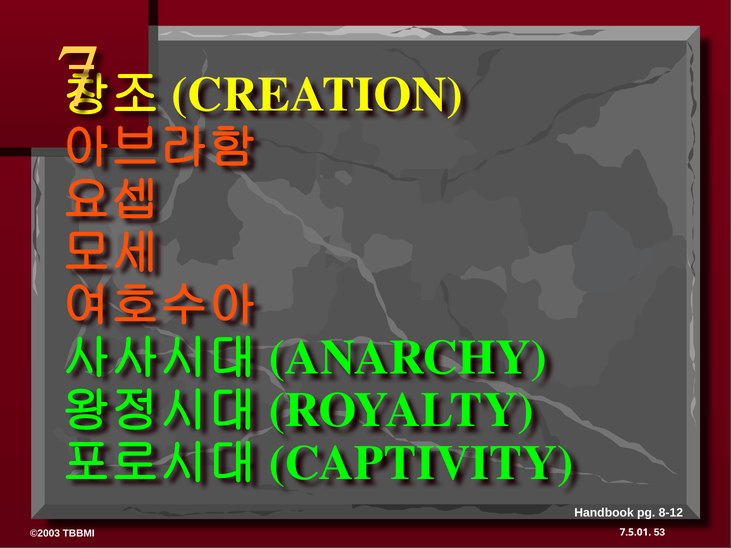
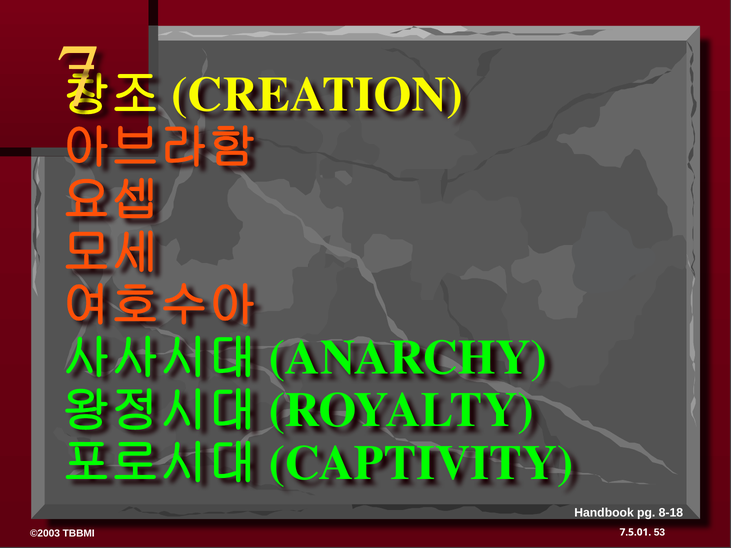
8-12: 8-12 -> 8-18
